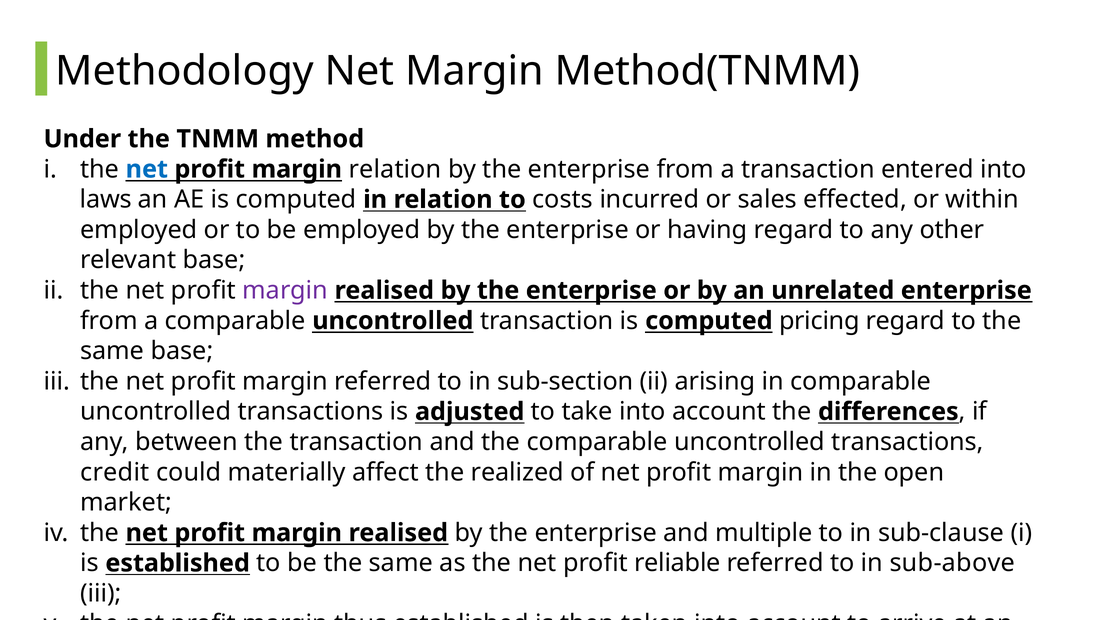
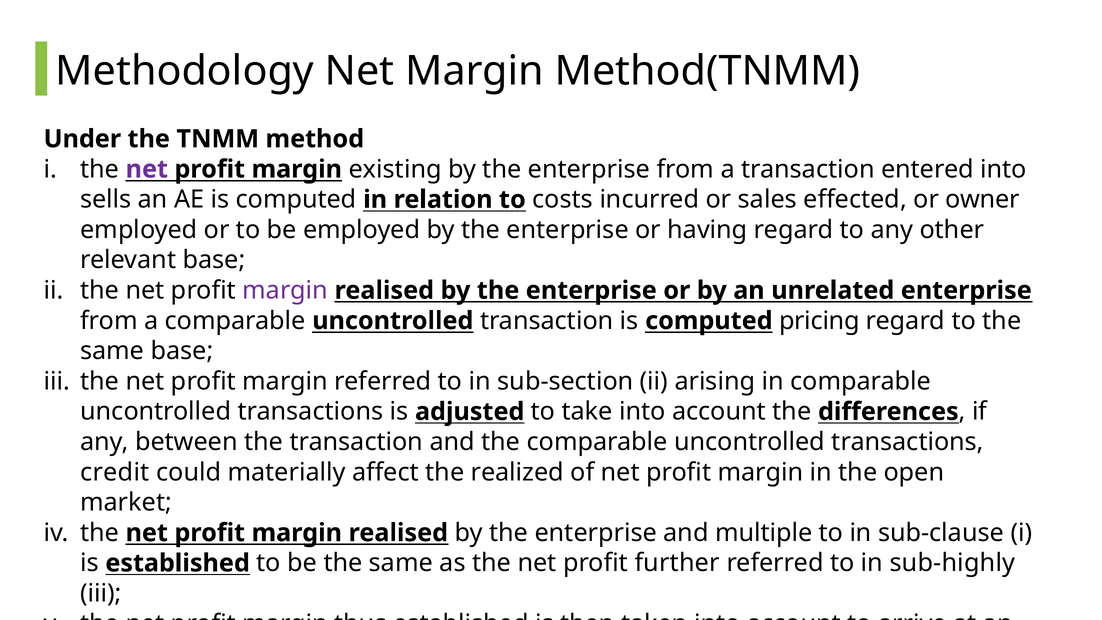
net at (147, 169) colour: blue -> purple
margin relation: relation -> existing
laws: laws -> sells
within: within -> owner
reliable: reliable -> further
sub-above: sub-above -> sub-highly
